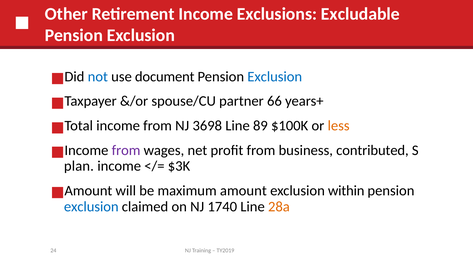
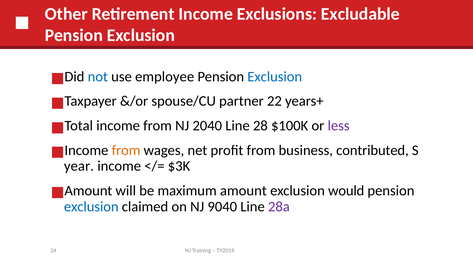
document: document -> employee
66: 66 -> 22
3698: 3698 -> 2040
89: 89 -> 28
less colour: orange -> purple
from at (126, 150) colour: purple -> orange
plan: plan -> year
within: within -> would
1740: 1740 -> 9040
28a colour: orange -> purple
